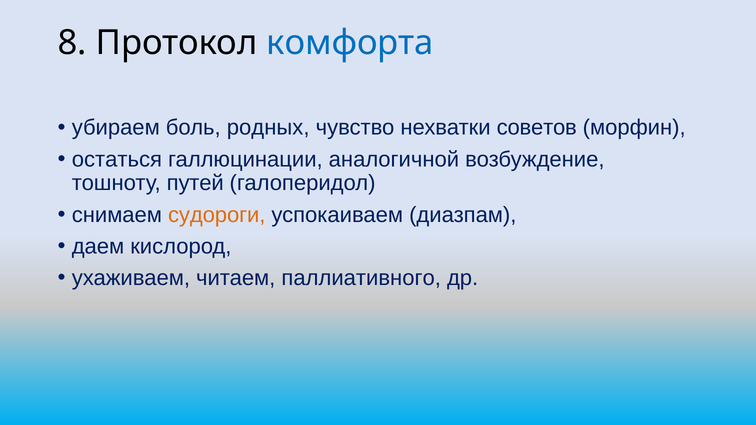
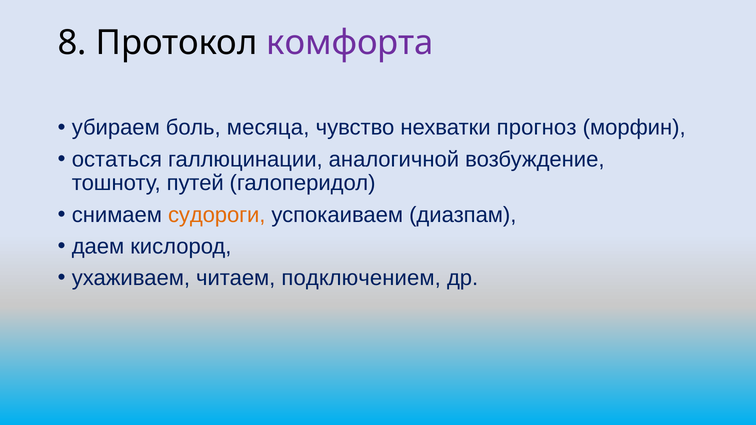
комфорта colour: blue -> purple
родных: родных -> месяца
советов: советов -> прогноз
паллиативного: паллиативного -> подключением
